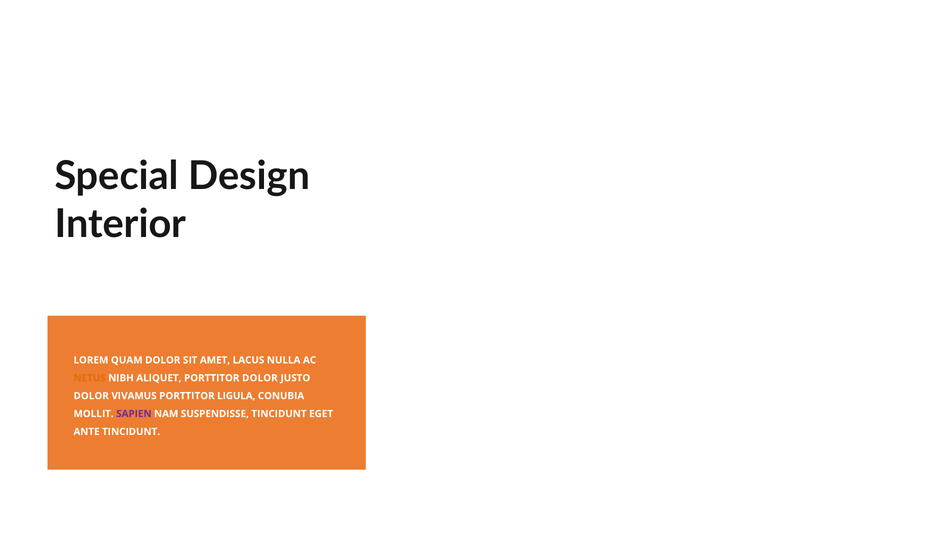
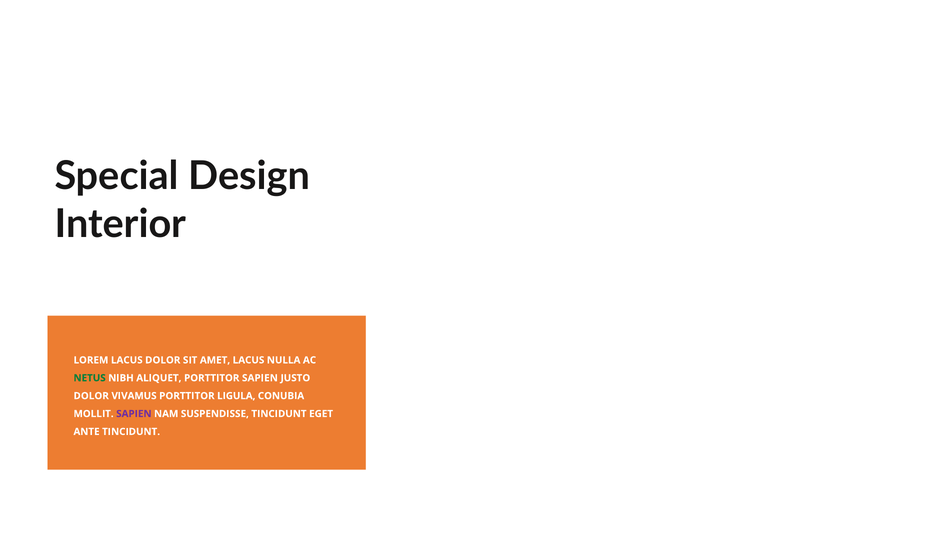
LOREM QUAM: QUAM -> LACUS
NETUS colour: orange -> green
PORTTITOR DOLOR: DOLOR -> SAPIEN
